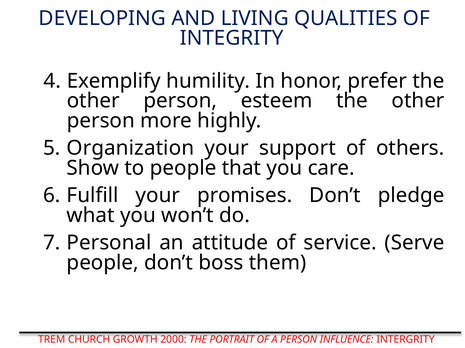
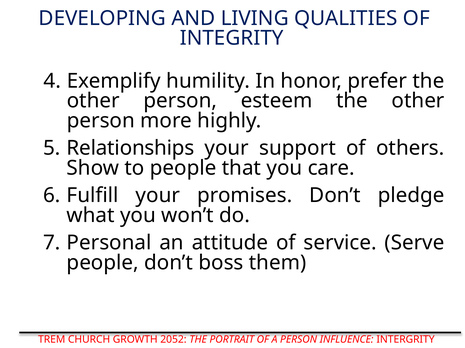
Organization: Organization -> Relationships
2000: 2000 -> 2052
